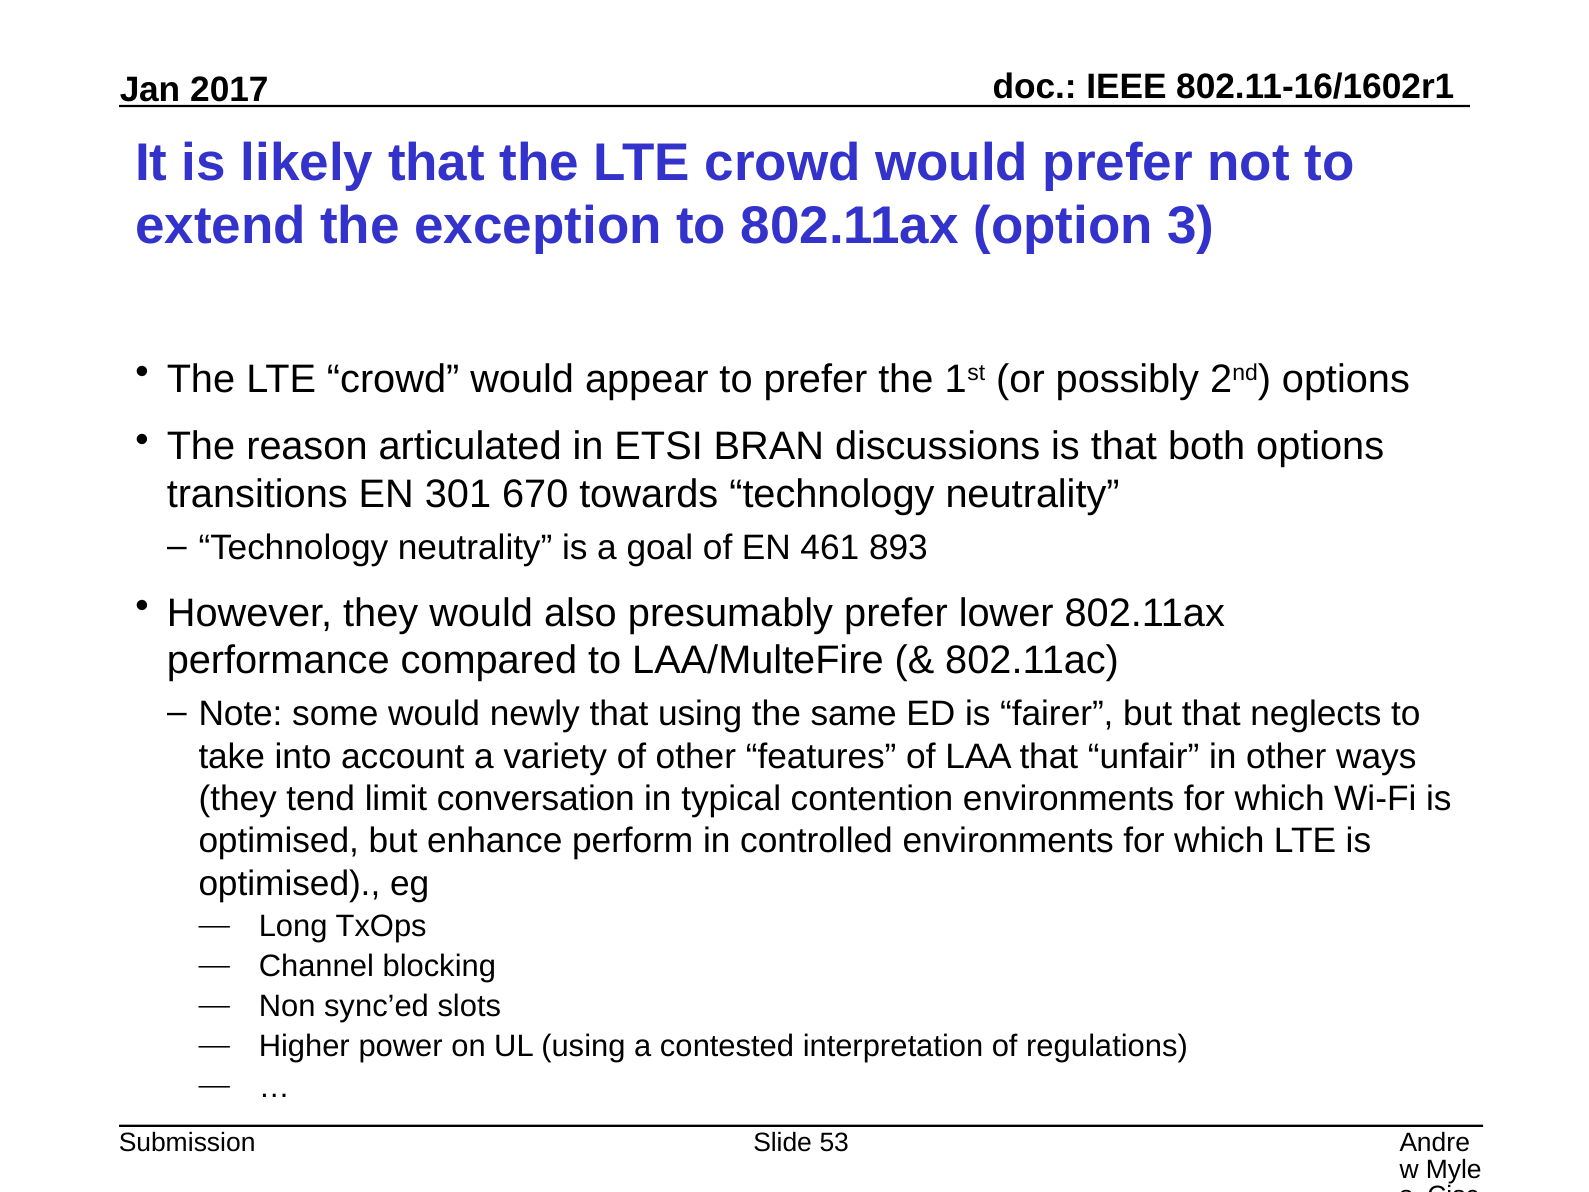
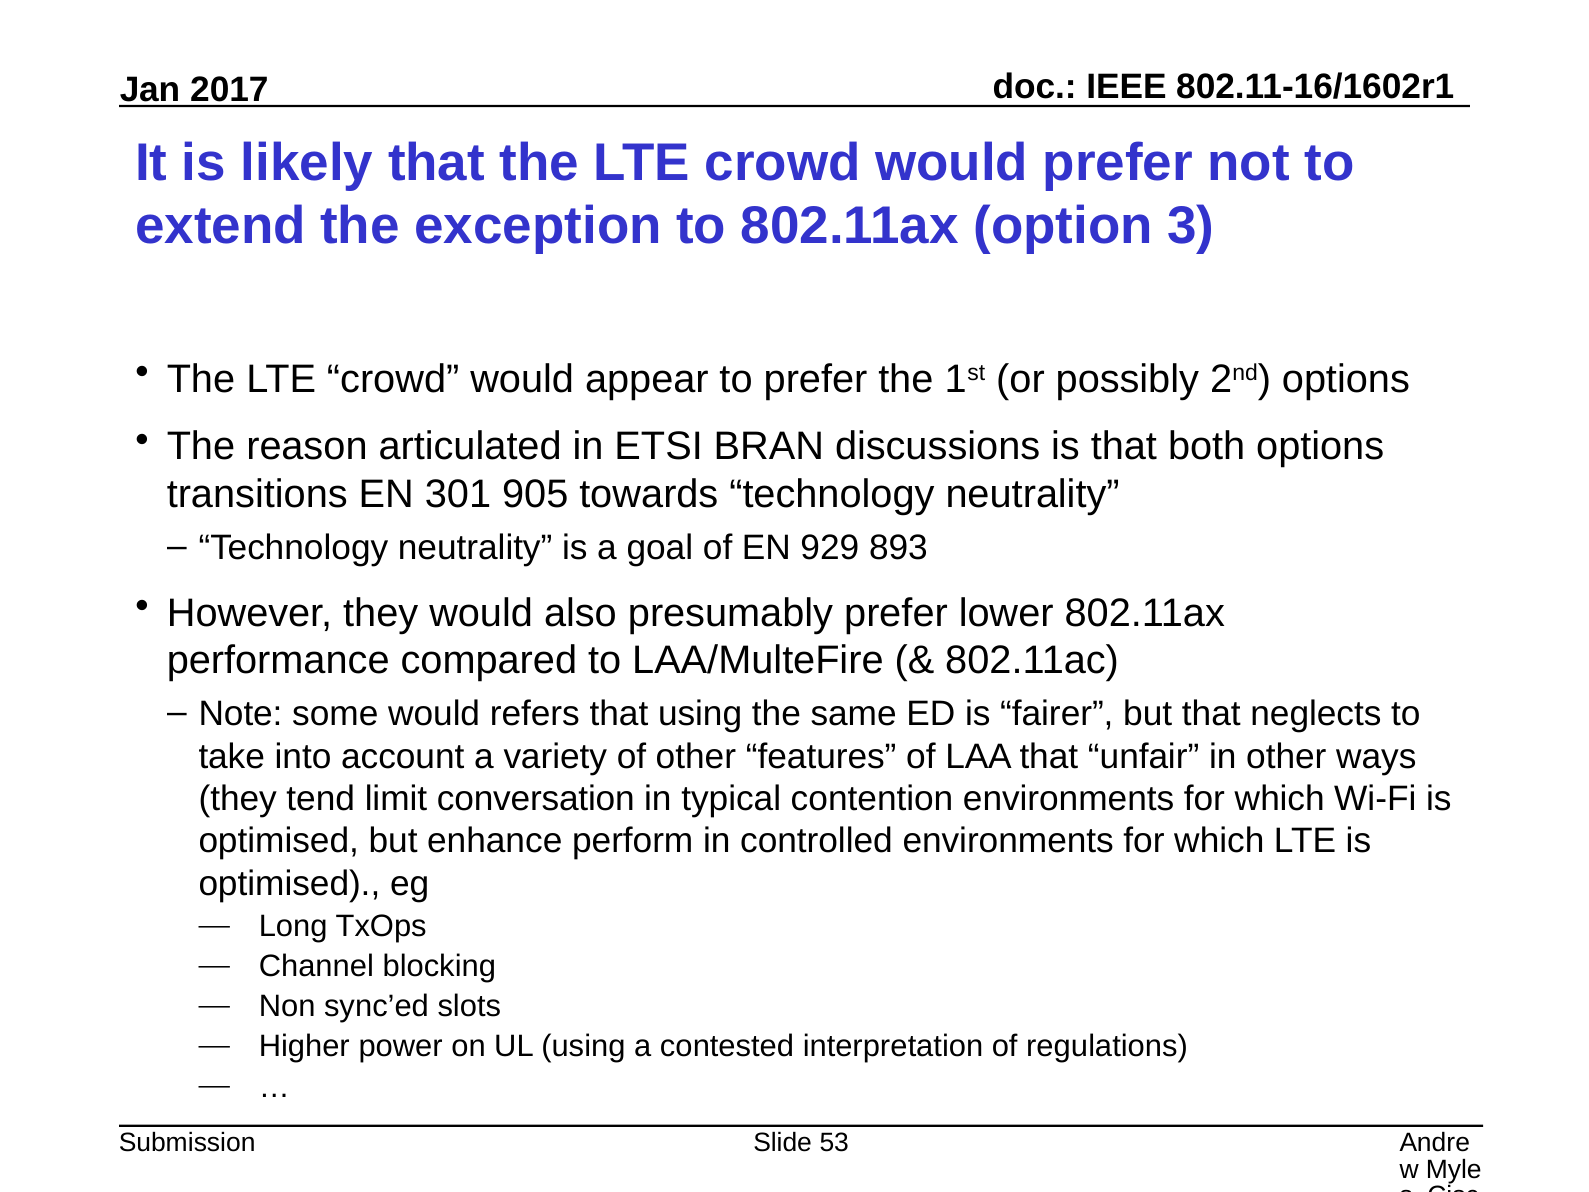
670: 670 -> 905
461: 461 -> 929
newly: newly -> refers
